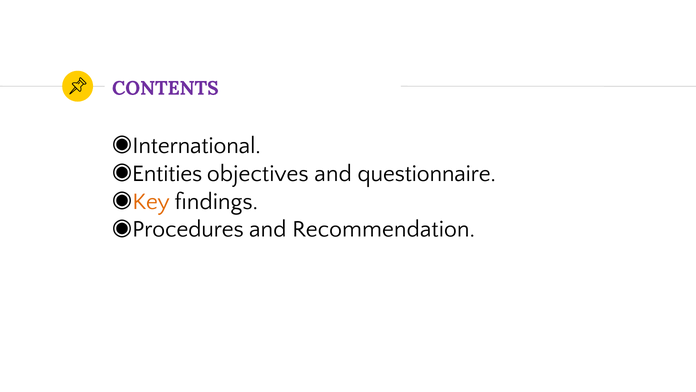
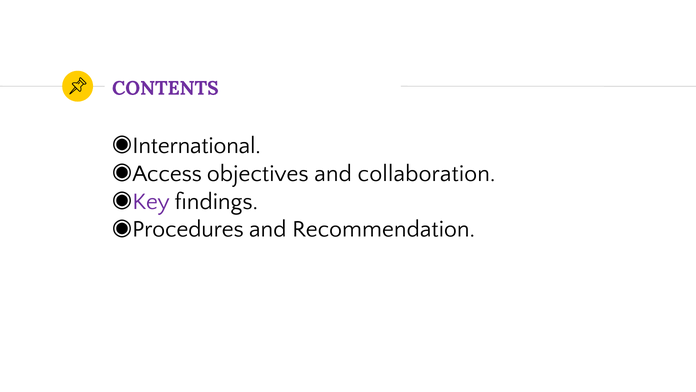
Entities: Entities -> Access
questionnaire: questionnaire -> collaboration
Key colour: orange -> purple
